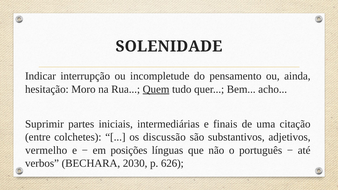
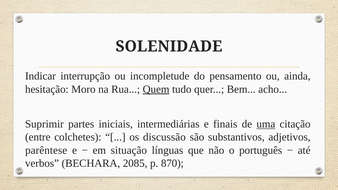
uma underline: none -> present
vermelho: vermelho -> parêntese
posições: posições -> situação
2030: 2030 -> 2085
626: 626 -> 870
